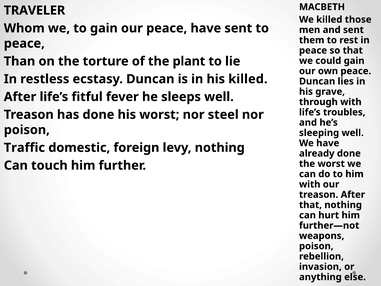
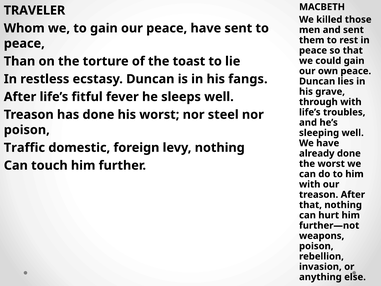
plant: plant -> toast
his killed: killed -> fangs
